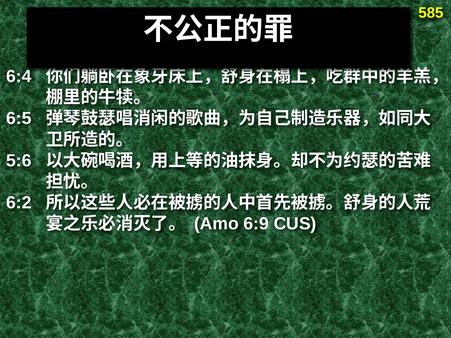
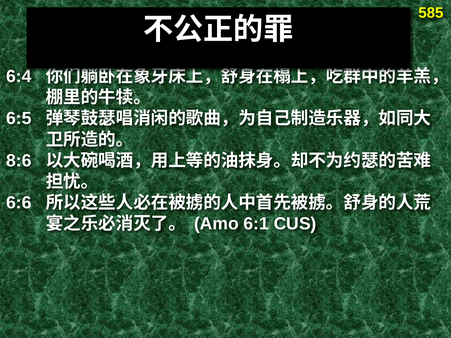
5:6: 5:6 -> 8:6
6:2: 6:2 -> 6:6
6:9: 6:9 -> 6:1
